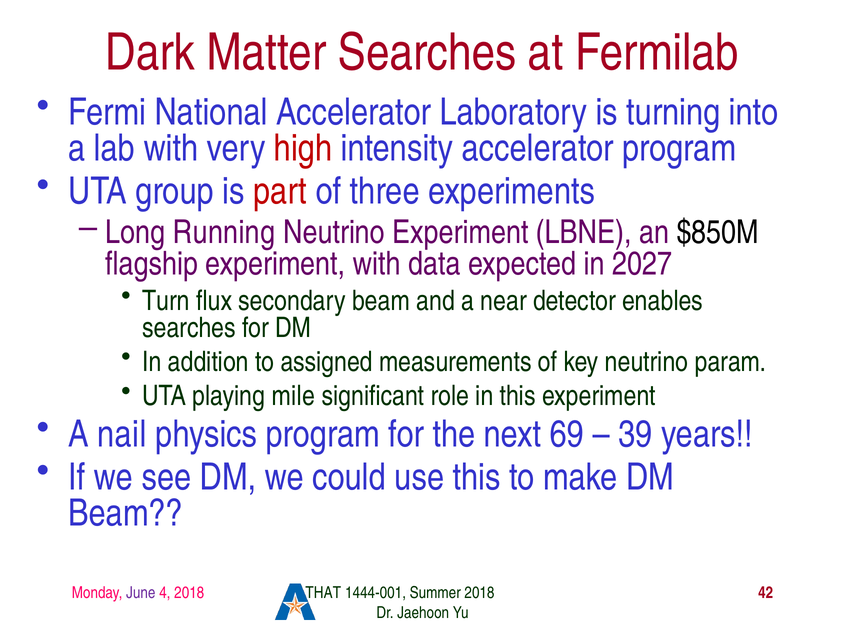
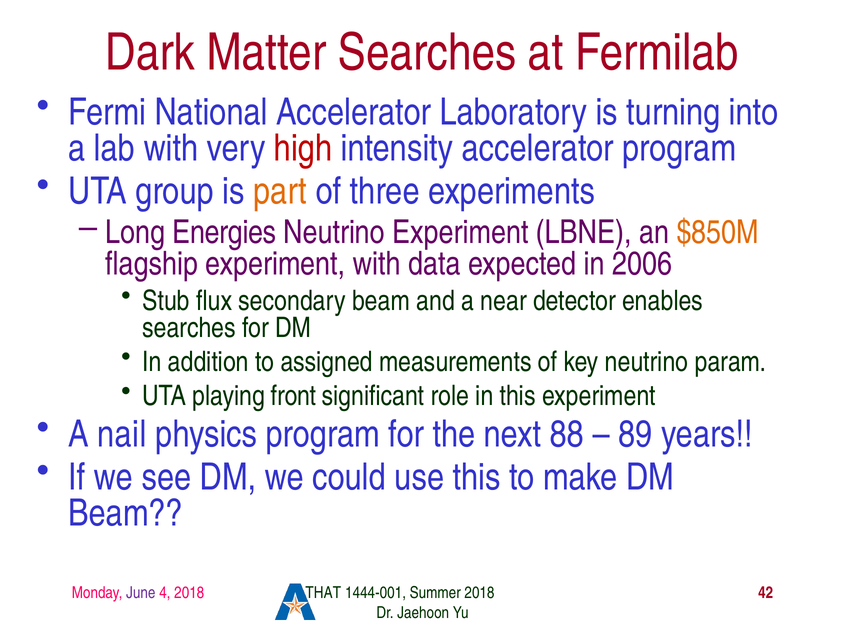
part colour: red -> orange
Running: Running -> Energies
$850M colour: black -> orange
2027: 2027 -> 2006
Turn: Turn -> Stub
mile: mile -> front
69: 69 -> 88
39: 39 -> 89
